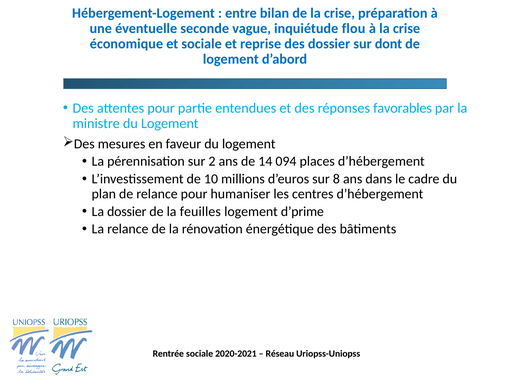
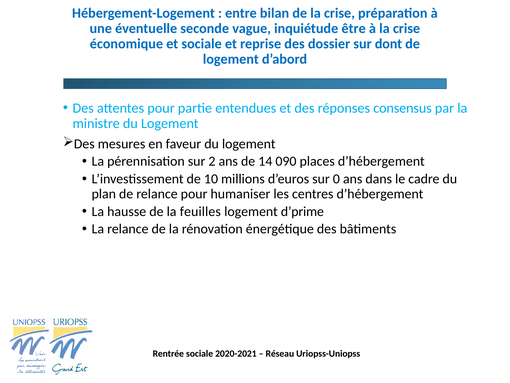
flou: flou -> être
favorables: favorables -> consensus
094: 094 -> 090
8: 8 -> 0
La dossier: dossier -> hausse
